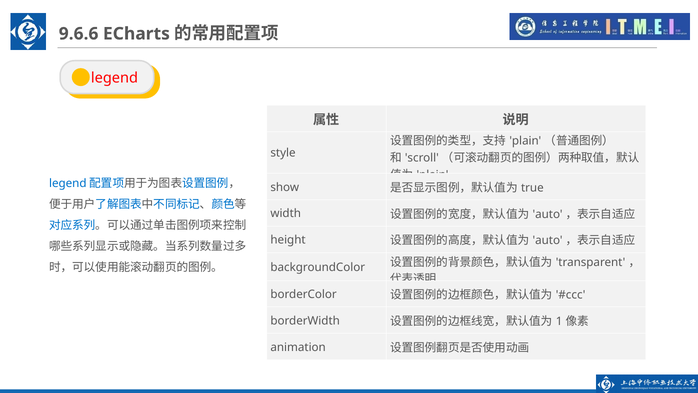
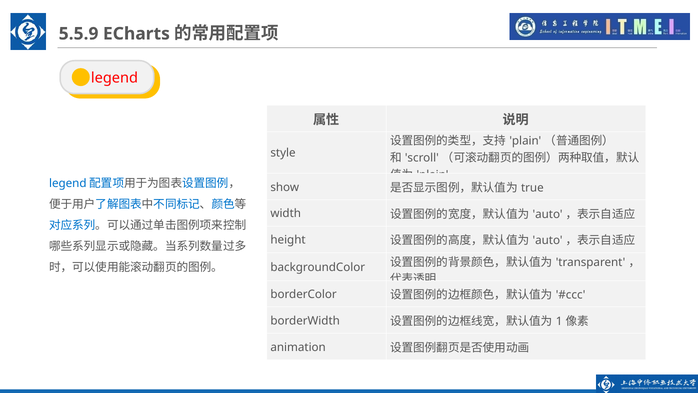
9.6.6: 9.6.6 -> 5.5.9
